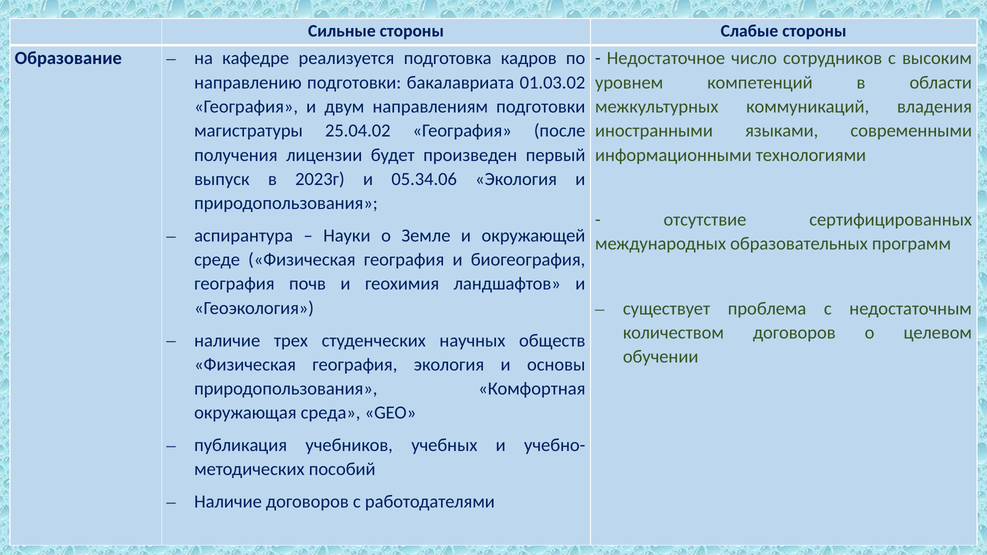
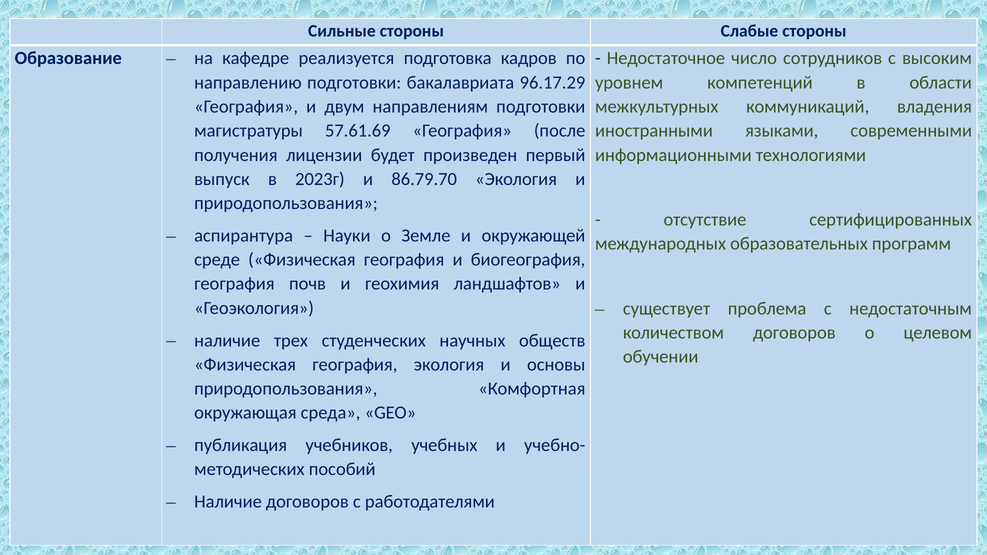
01.03.02: 01.03.02 -> 96.17.29
25.04.02: 25.04.02 -> 57.61.69
05.34.06: 05.34.06 -> 86.79.70
